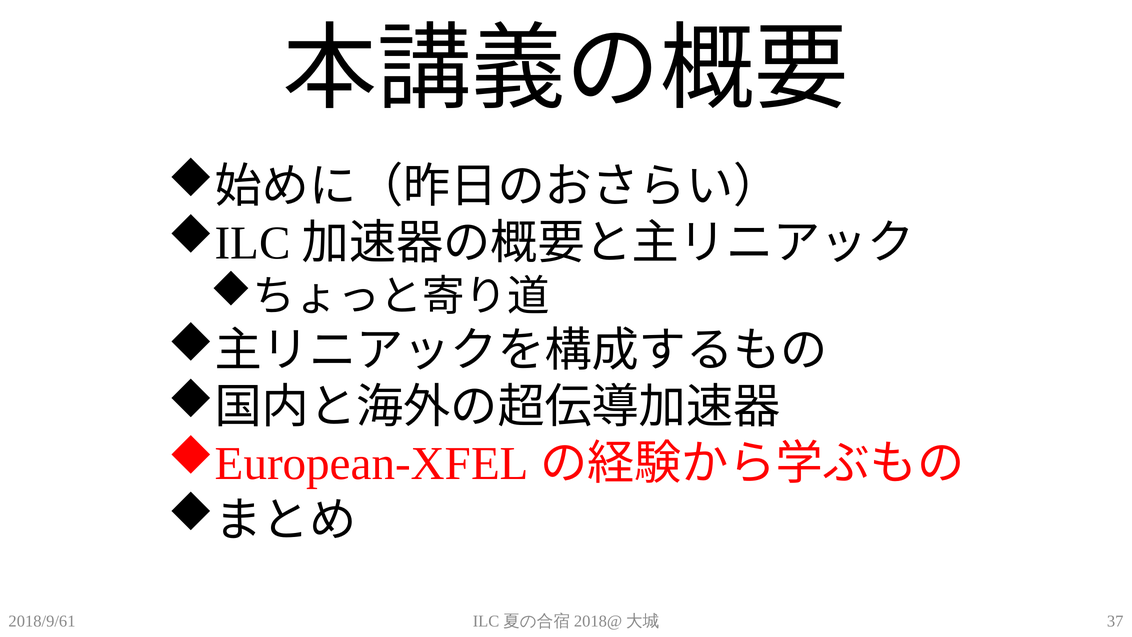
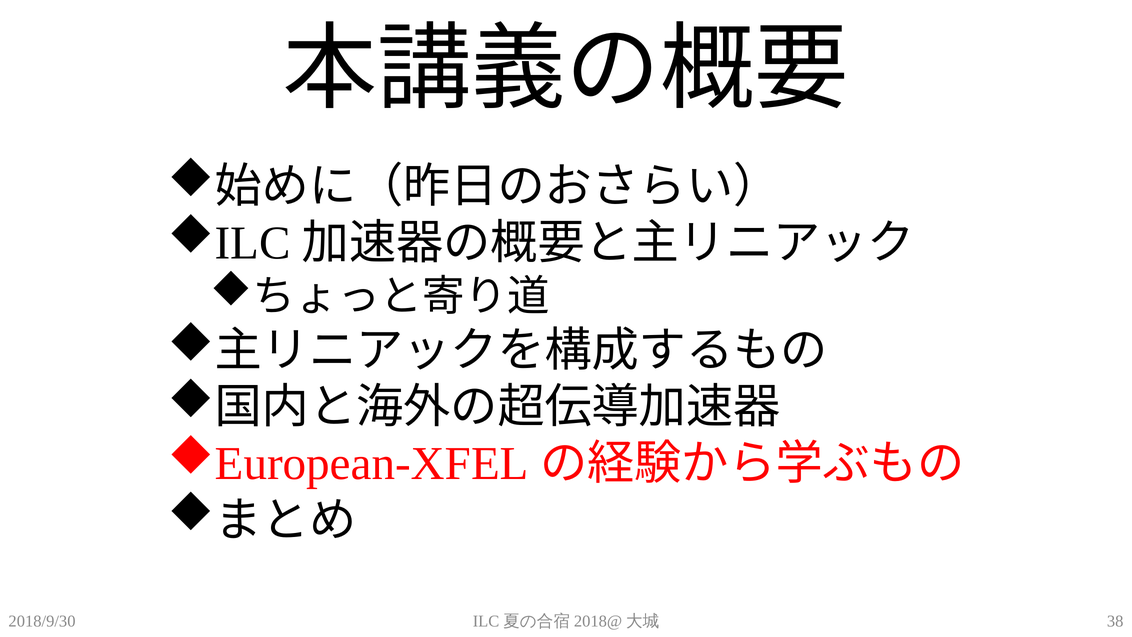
2018/9/61: 2018/9/61 -> 2018/9/30
37: 37 -> 38
